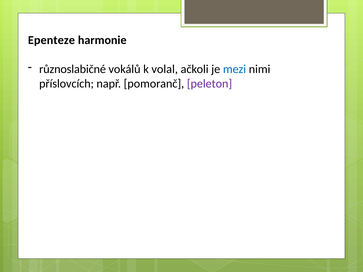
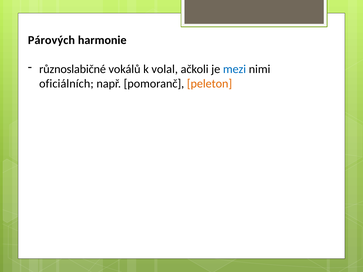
Epenteze: Epenteze -> Párových
příslovcích: příslovcích -> oficiálních
peleton colour: purple -> orange
